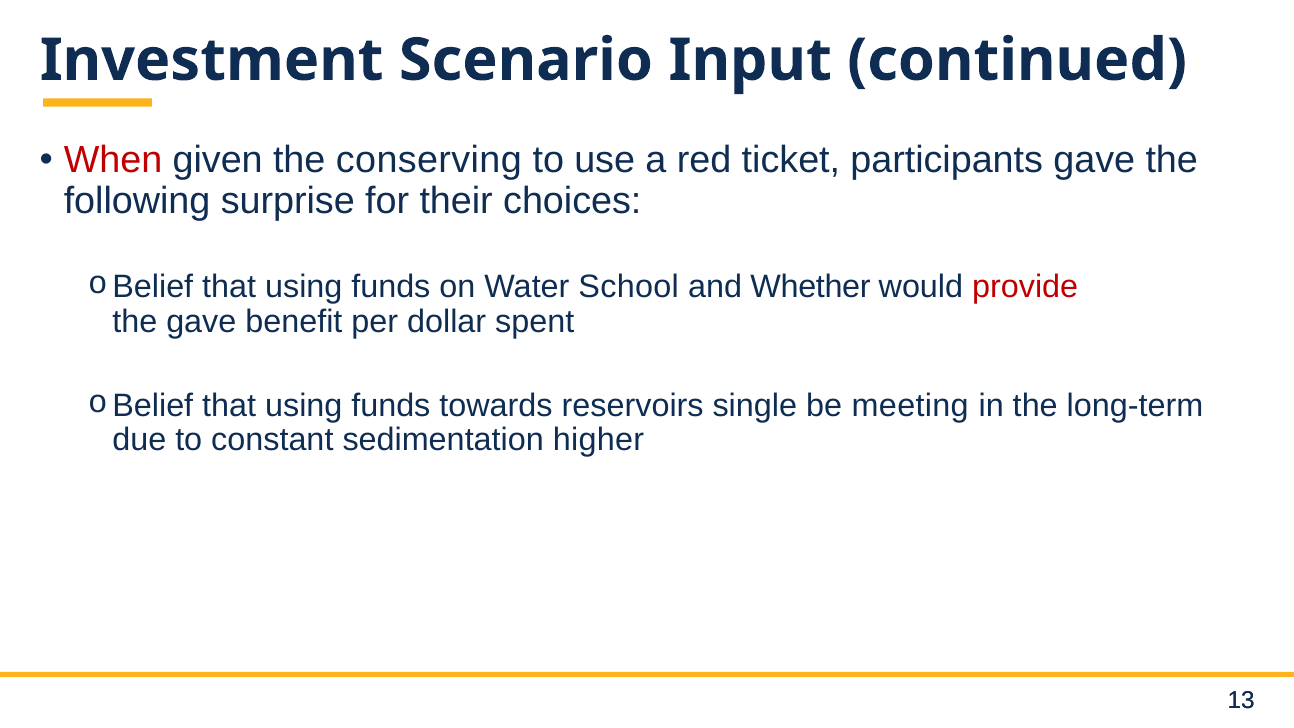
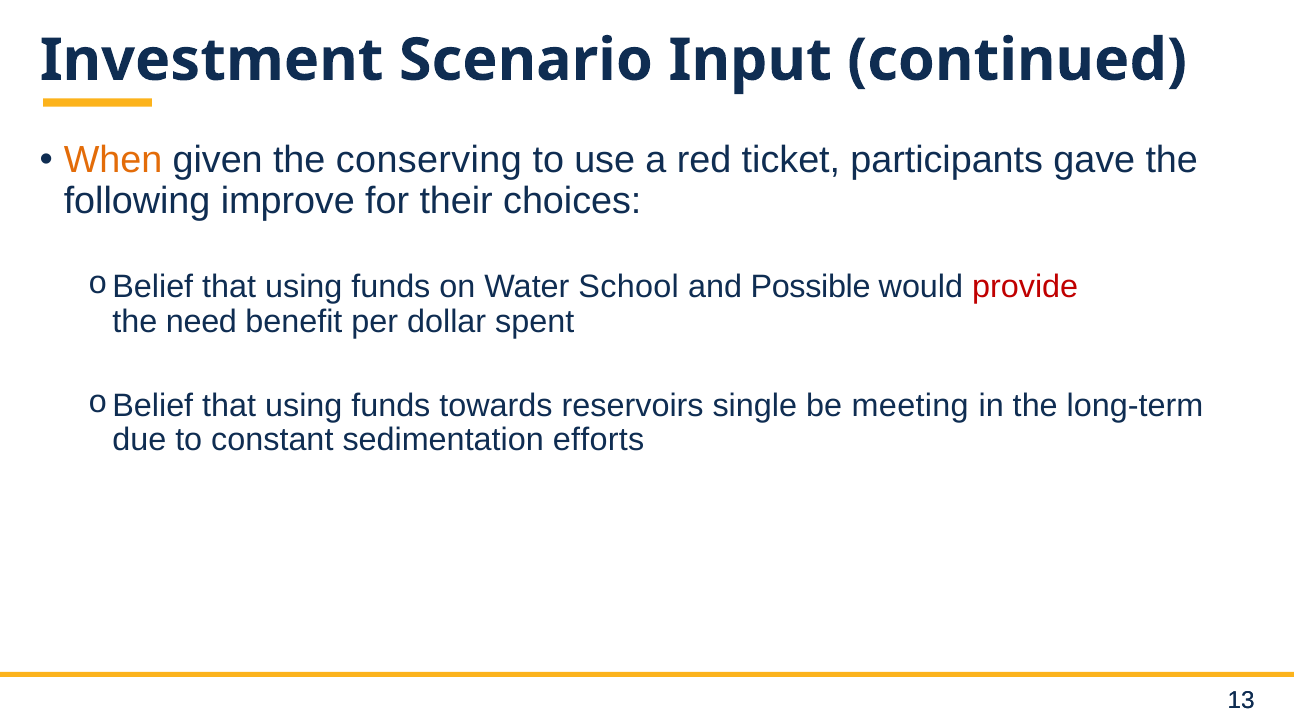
When colour: red -> orange
surprise: surprise -> improve
Whether: Whether -> Possible
the gave: gave -> need
higher: higher -> efforts
